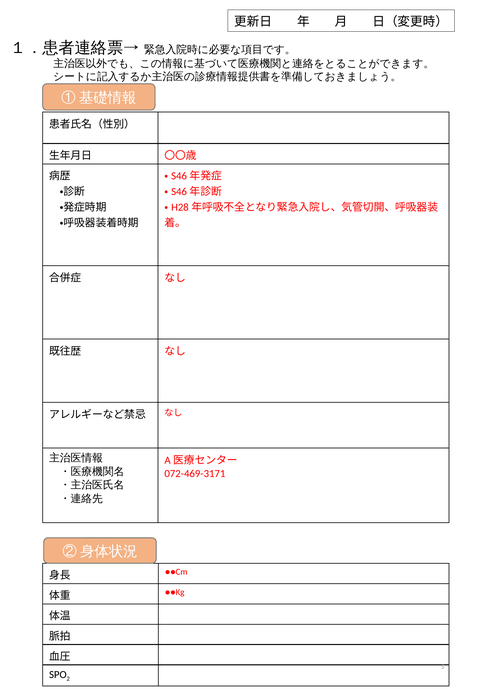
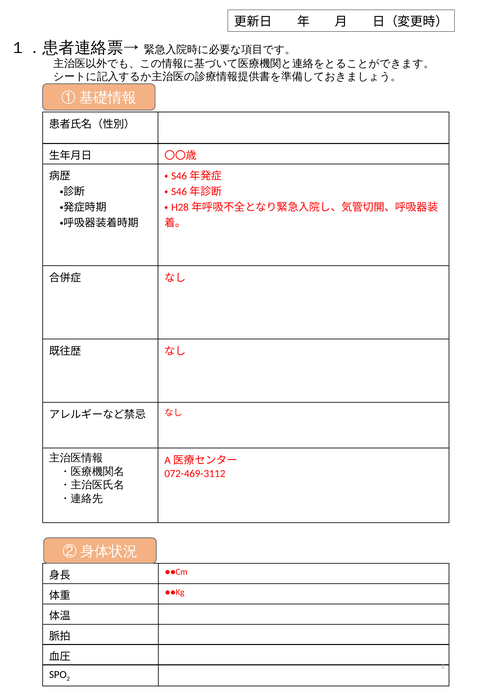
072-469-3171: 072-469-3171 -> 072-469-3112
